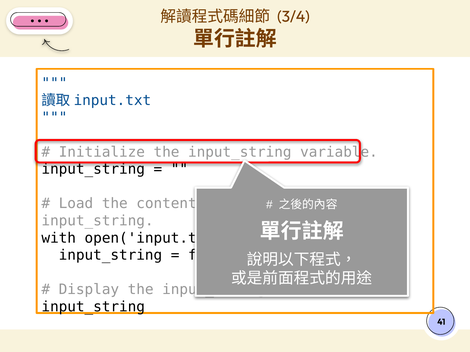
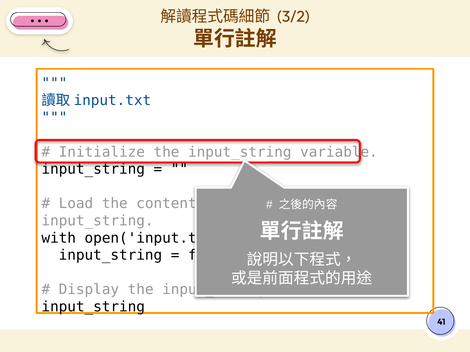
3/4: 3/4 -> 3/2
